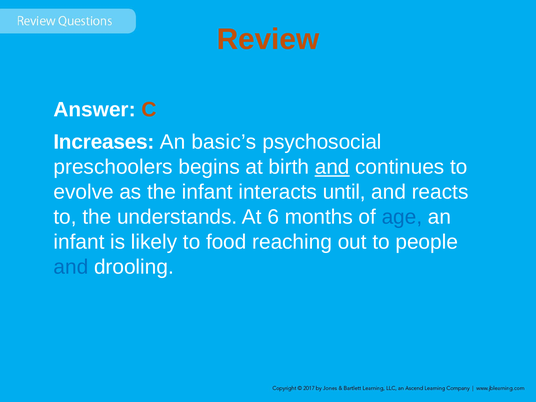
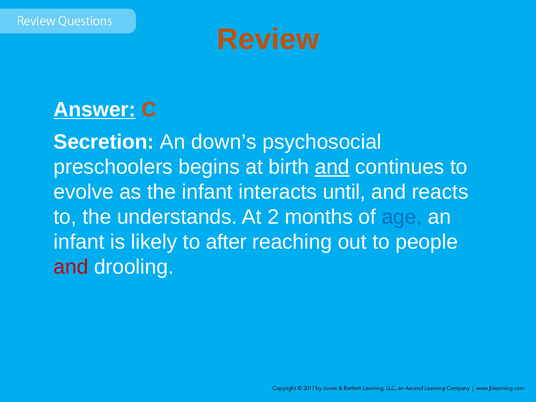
Answer underline: none -> present
Increases: Increases -> Secretion
basic’s: basic’s -> down’s
6: 6 -> 2
food: food -> after
and at (71, 267) colour: blue -> red
